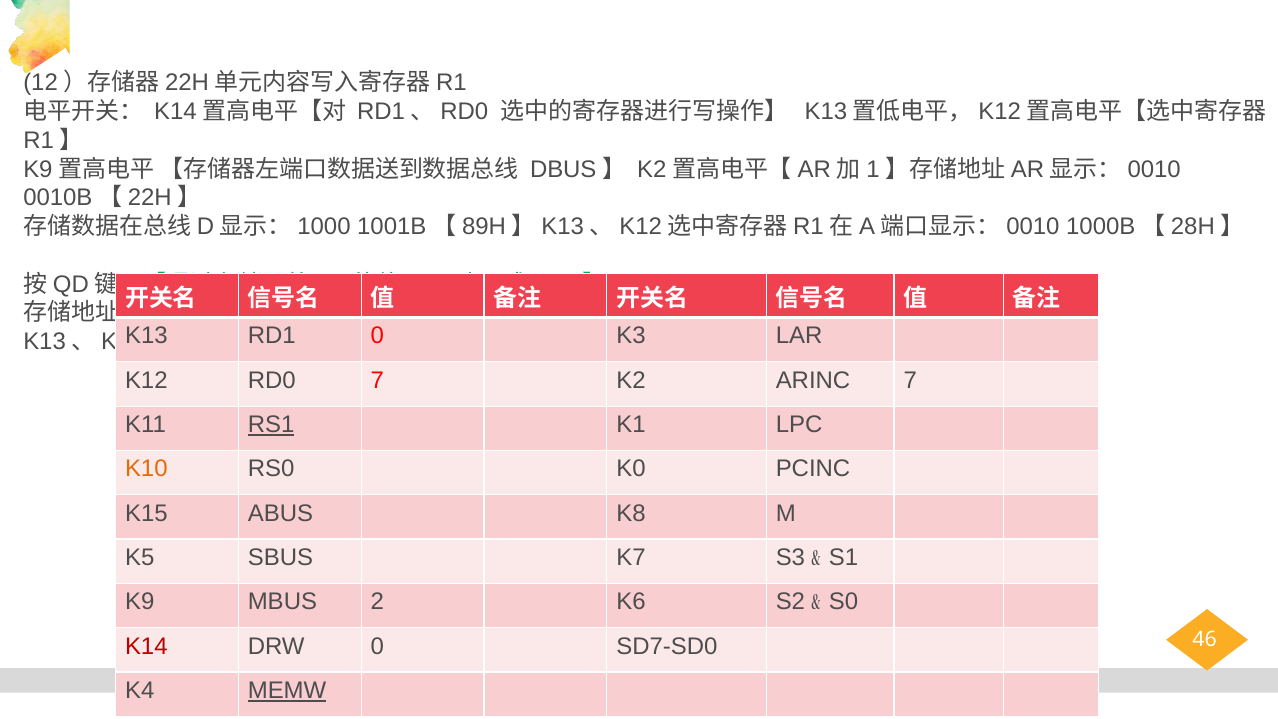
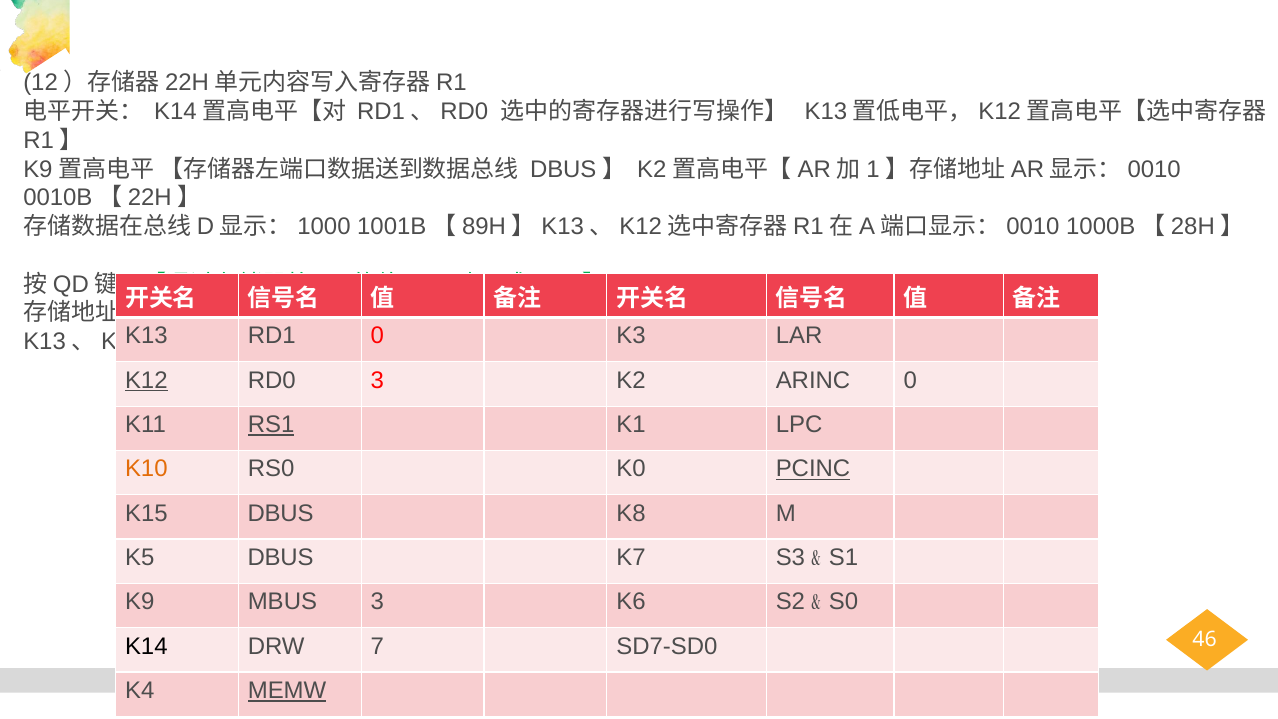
K12 underline: none -> present
RD0 7: 7 -> 3
ARINC 7: 7 -> 0
PCINC underline: none -> present
K15 ABUS: ABUS -> DBUS
K5 SBUS: SBUS -> DBUS
MBUS 2: 2 -> 3
K14 colour: red -> black
DRW 0: 0 -> 7
